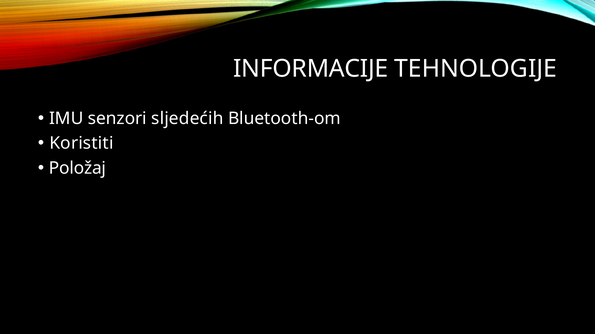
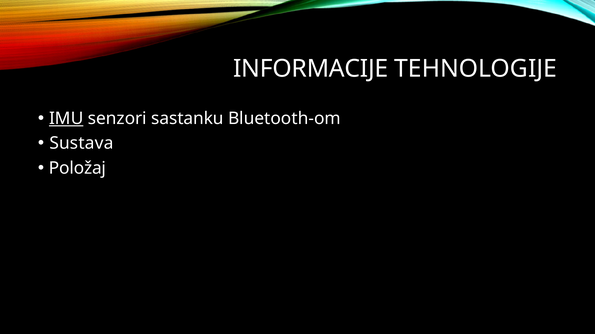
IMU underline: none -> present
sljedećih: sljedećih -> sastanku
Koristiti: Koristiti -> Sustava
